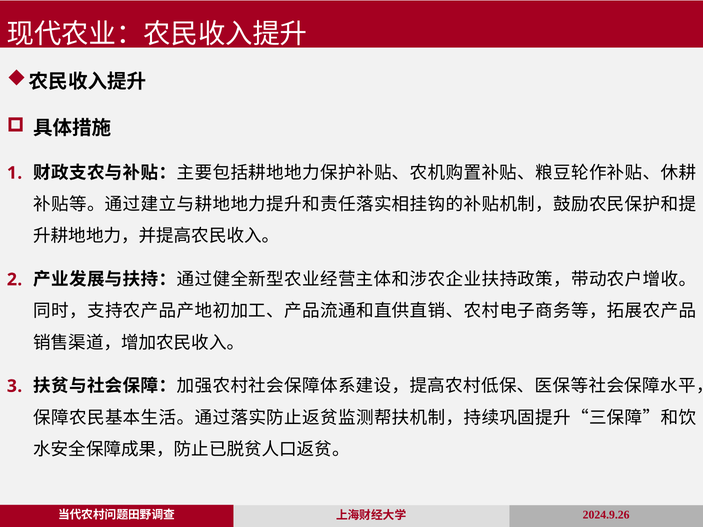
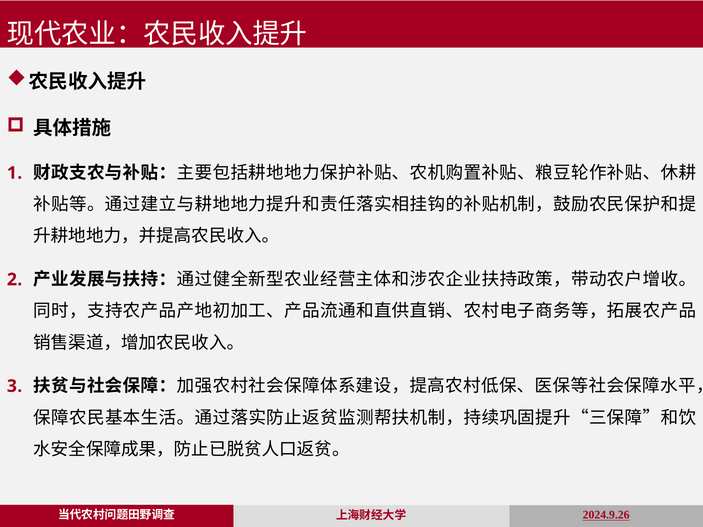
2024.9.26 underline: none -> present
